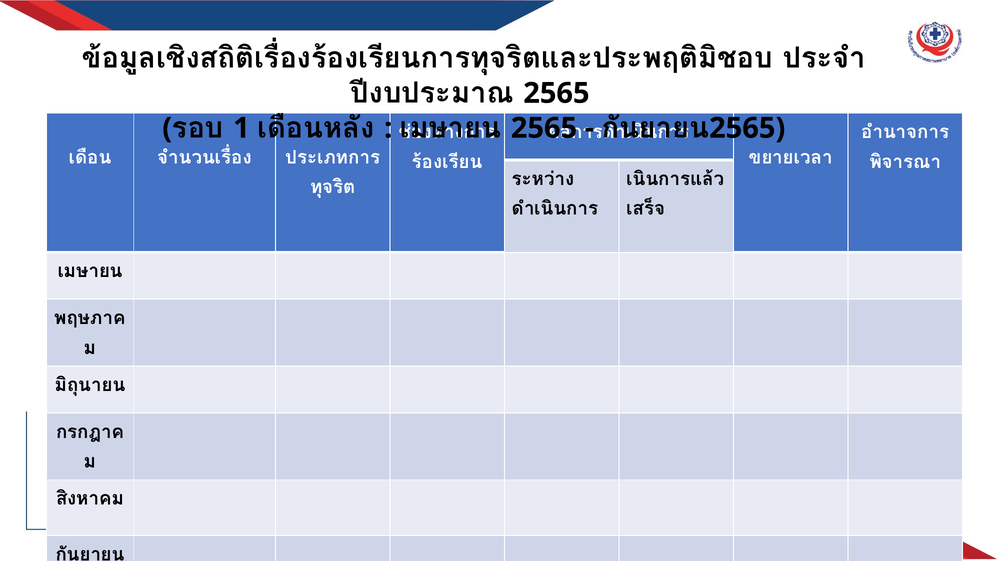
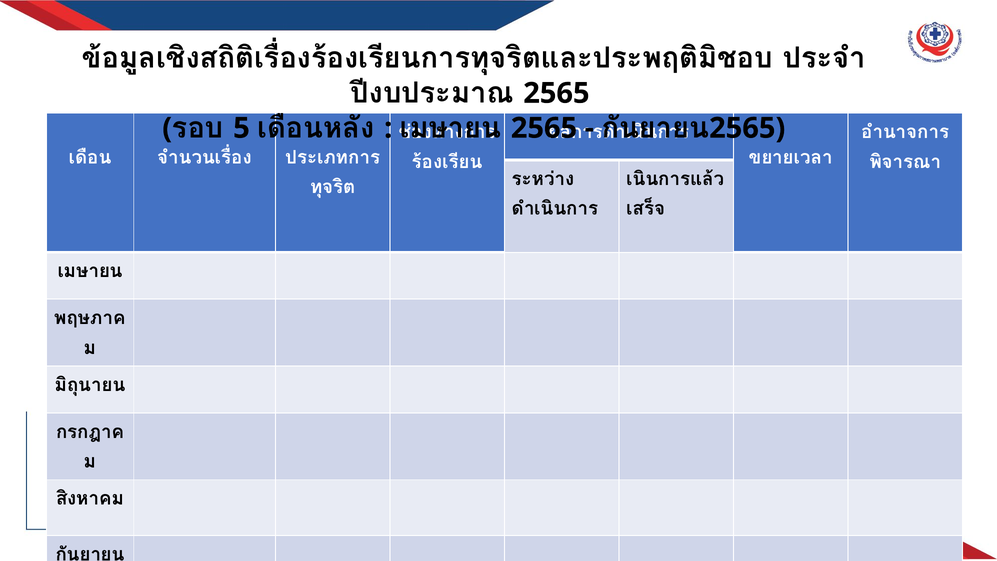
1: 1 -> 5
